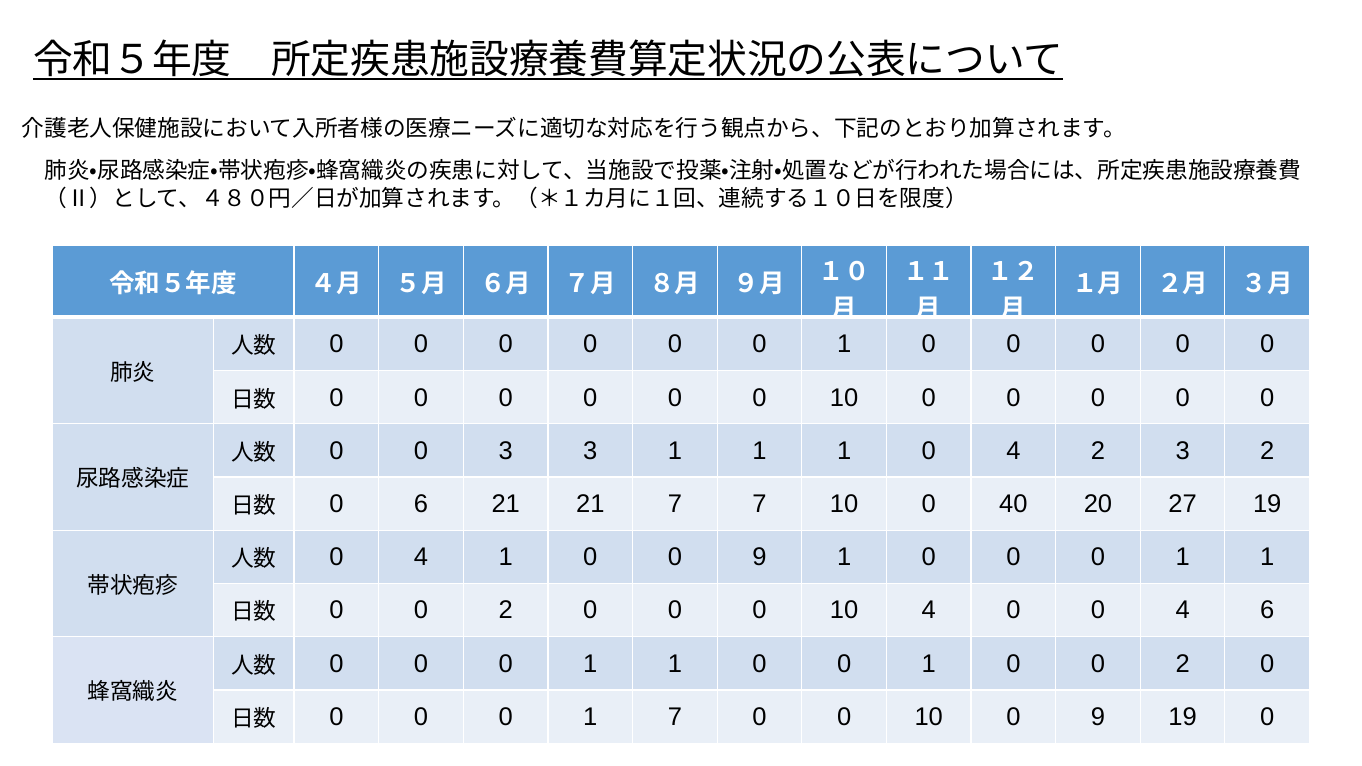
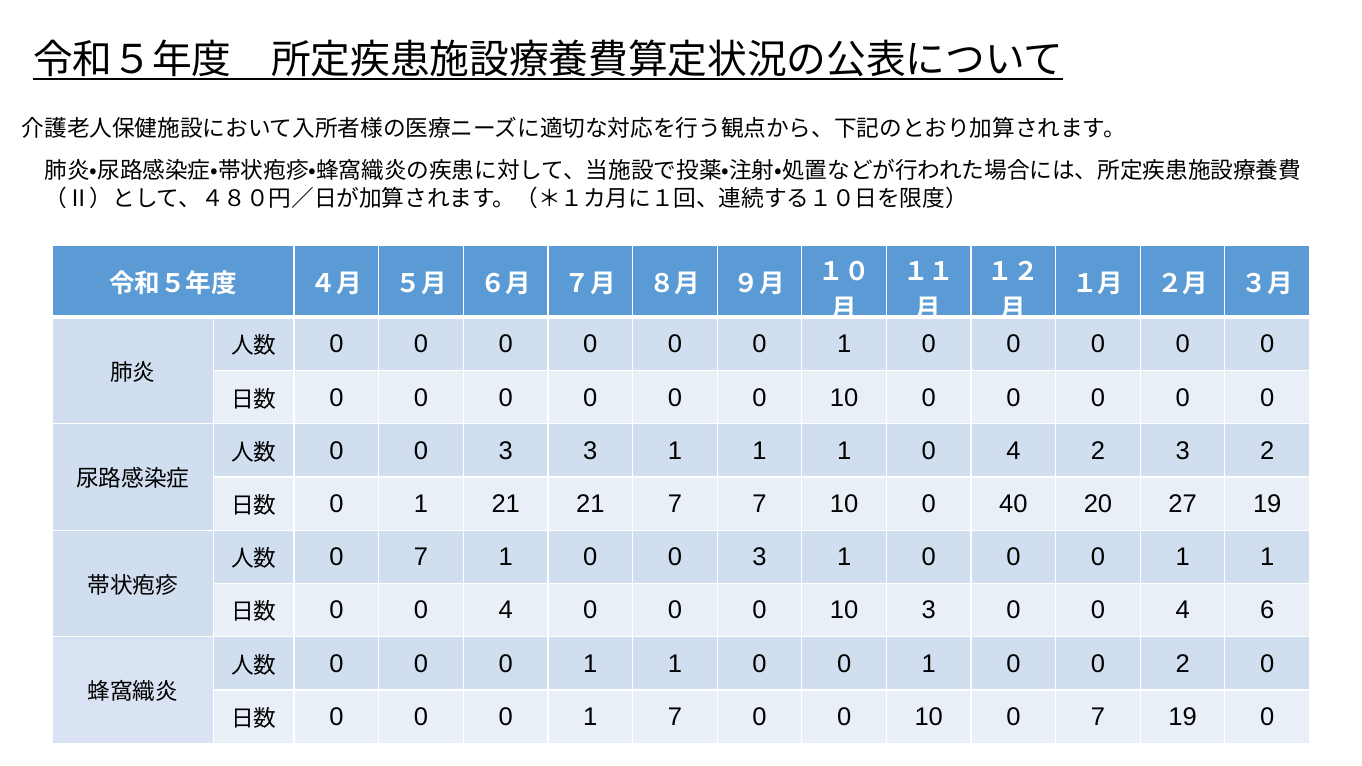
6 at (421, 504): 6 -> 1
4 at (421, 557): 4 -> 7
1 0 0 9: 9 -> 3
2 at (506, 611): 2 -> 4
10 4: 4 -> 3
10 0 9: 9 -> 7
